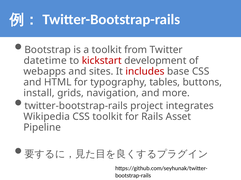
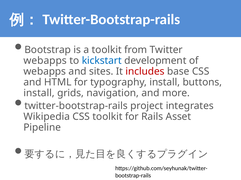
datetime at (45, 61): datetime -> webapps
kickstart colour: red -> blue
typography tables: tables -> install
